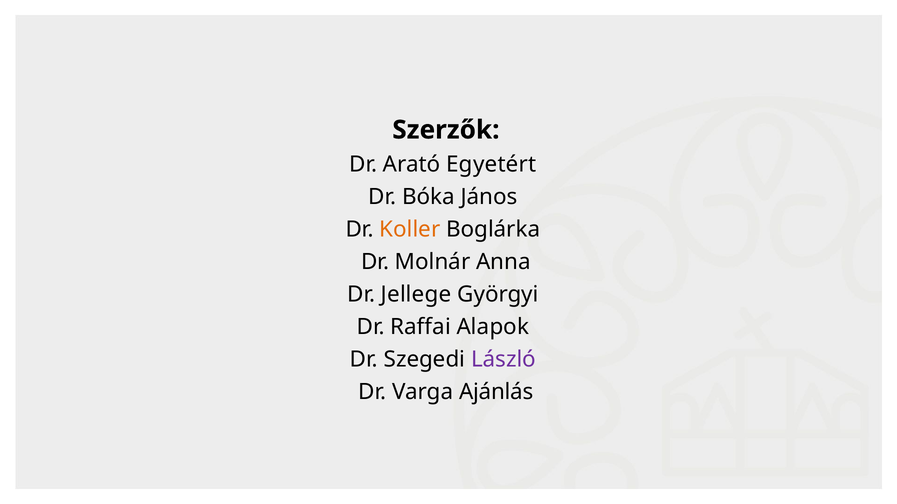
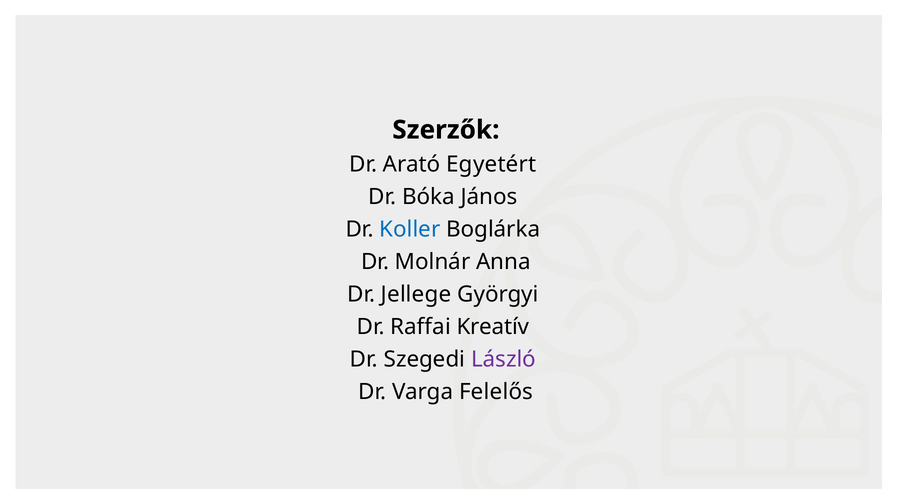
Koller colour: orange -> blue
Alapok: Alapok -> Kreatív
Ajánlás: Ajánlás -> Felelős
